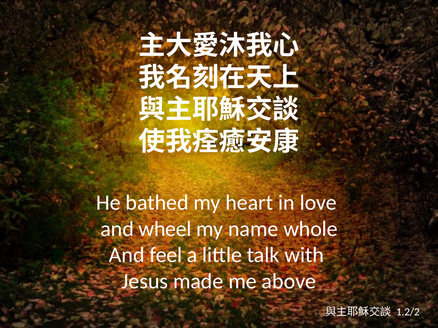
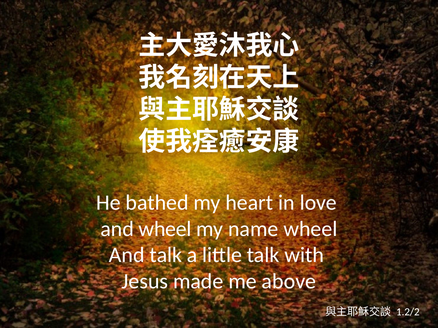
name whole: whole -> wheel
And feel: feel -> talk
